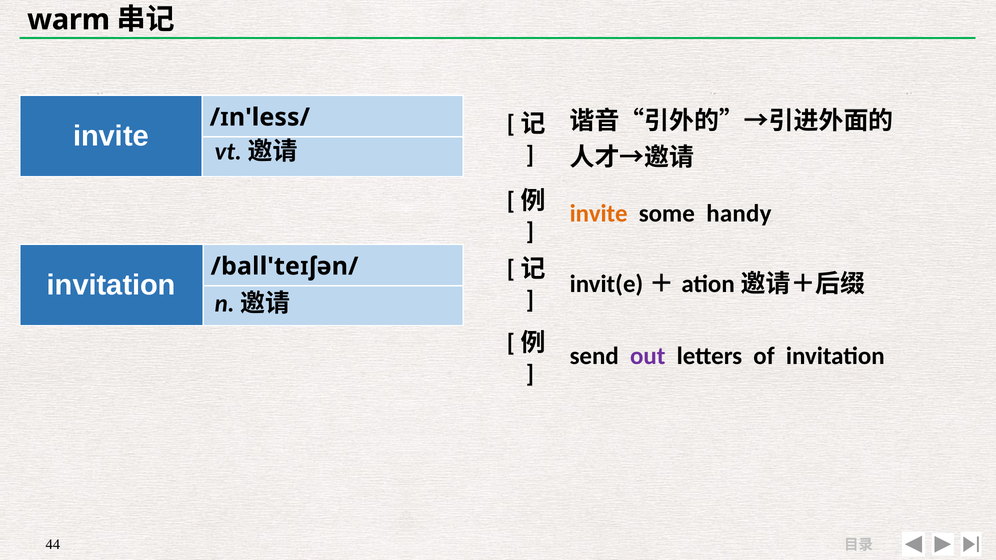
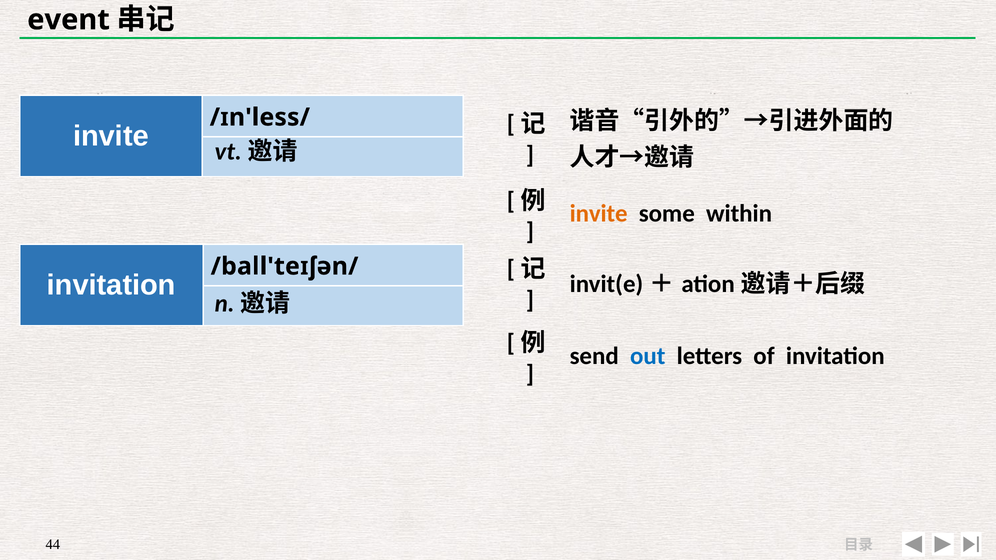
warm: warm -> event
handy: handy -> within
out colour: purple -> blue
